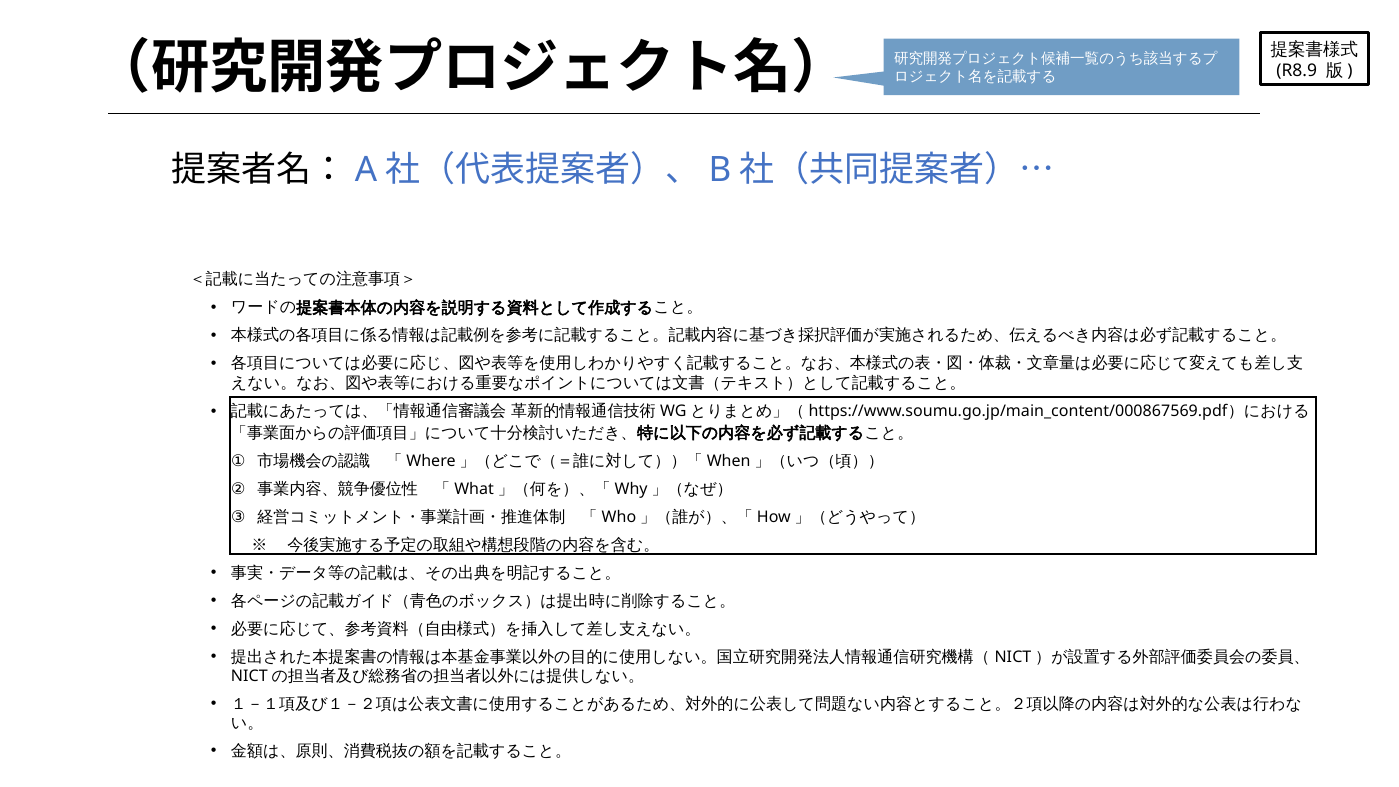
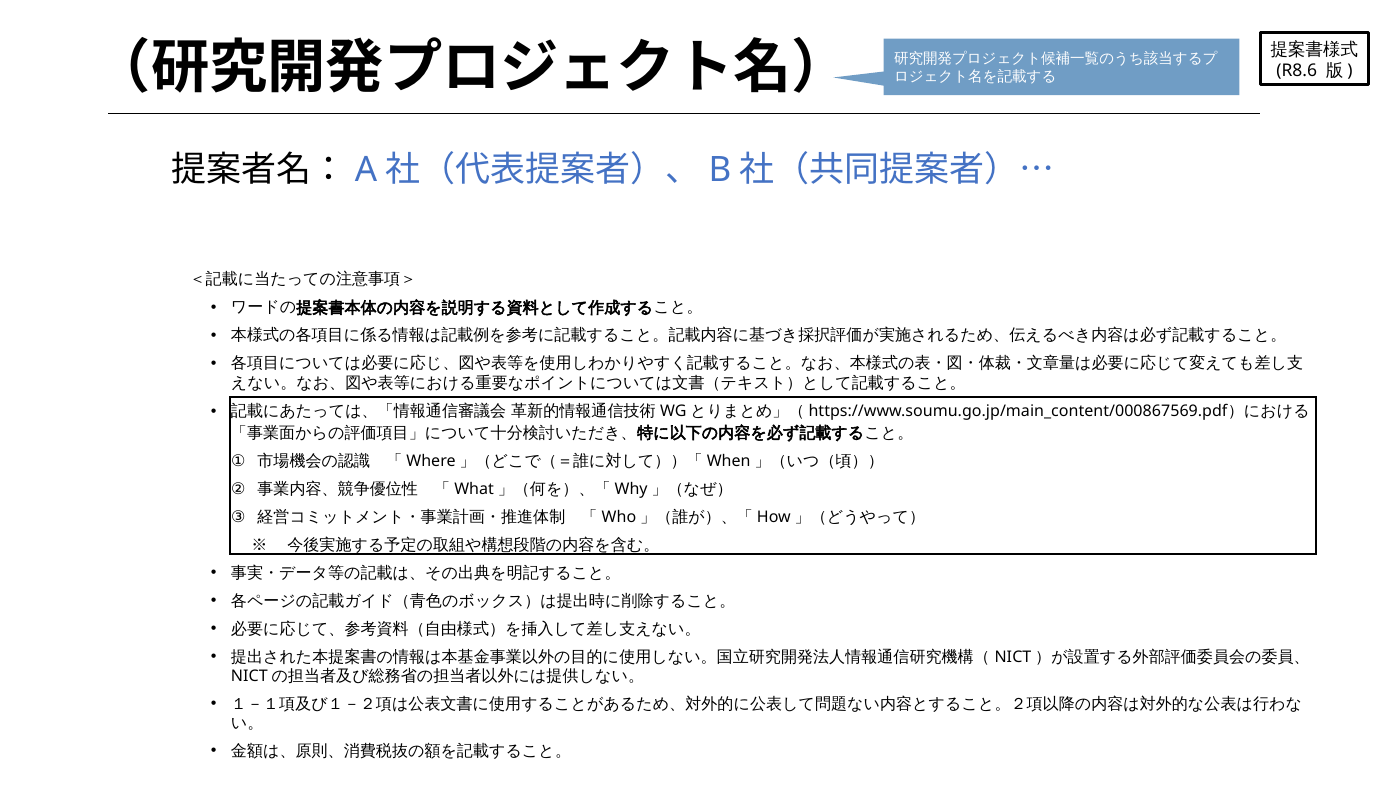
R8.9: R8.9 -> R8.6
